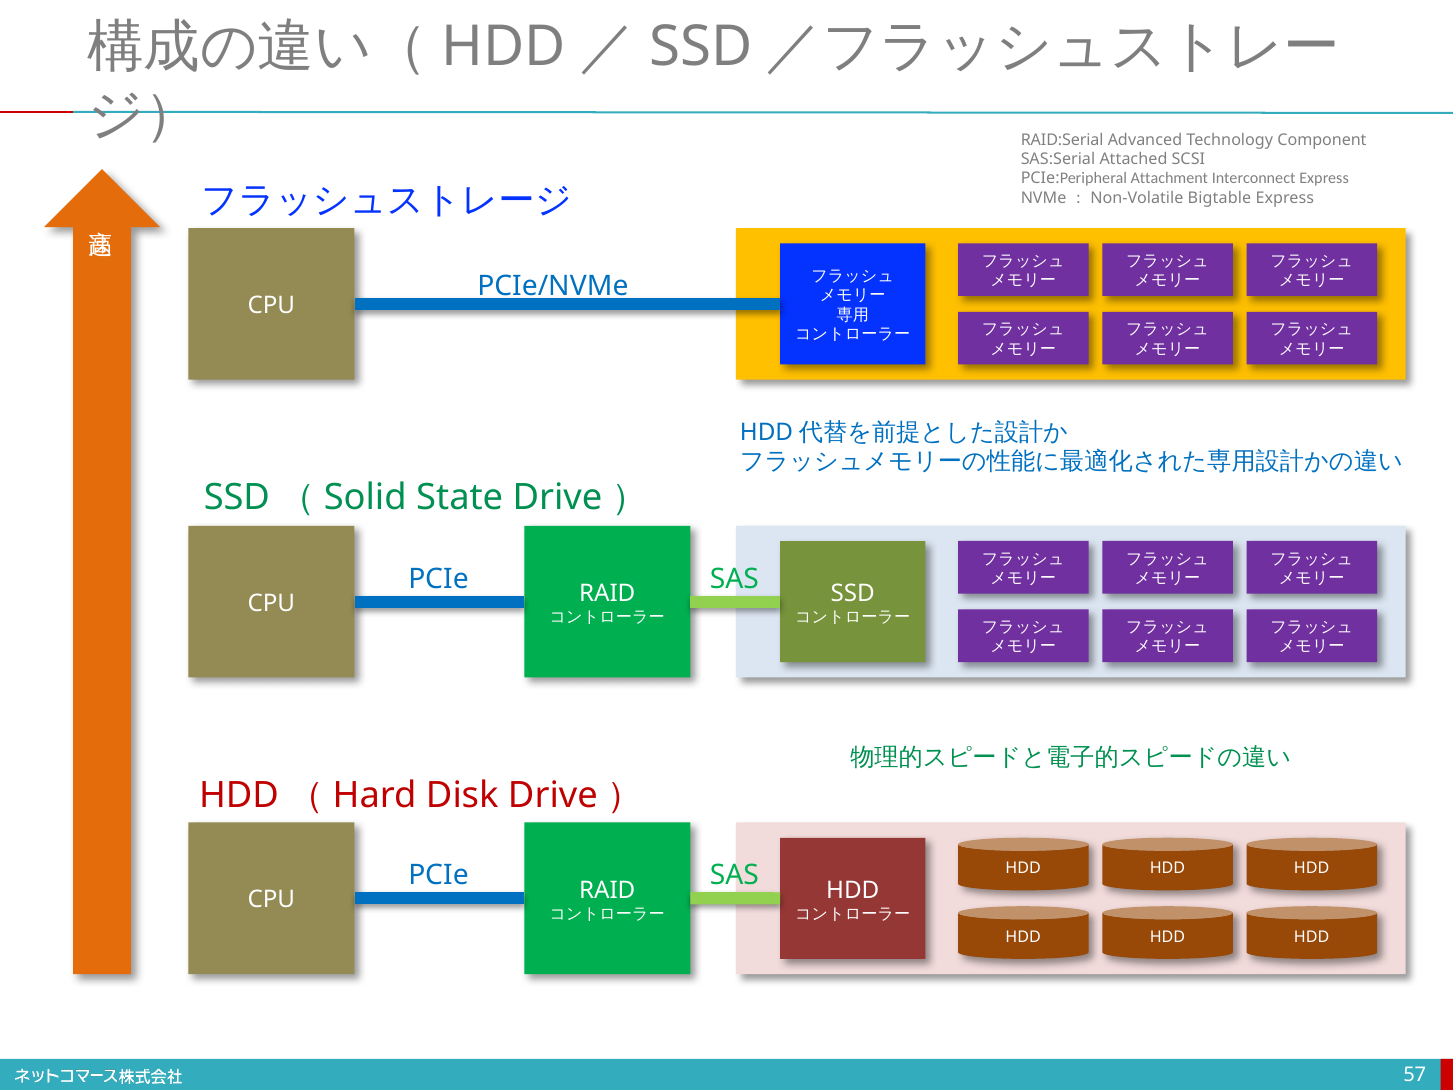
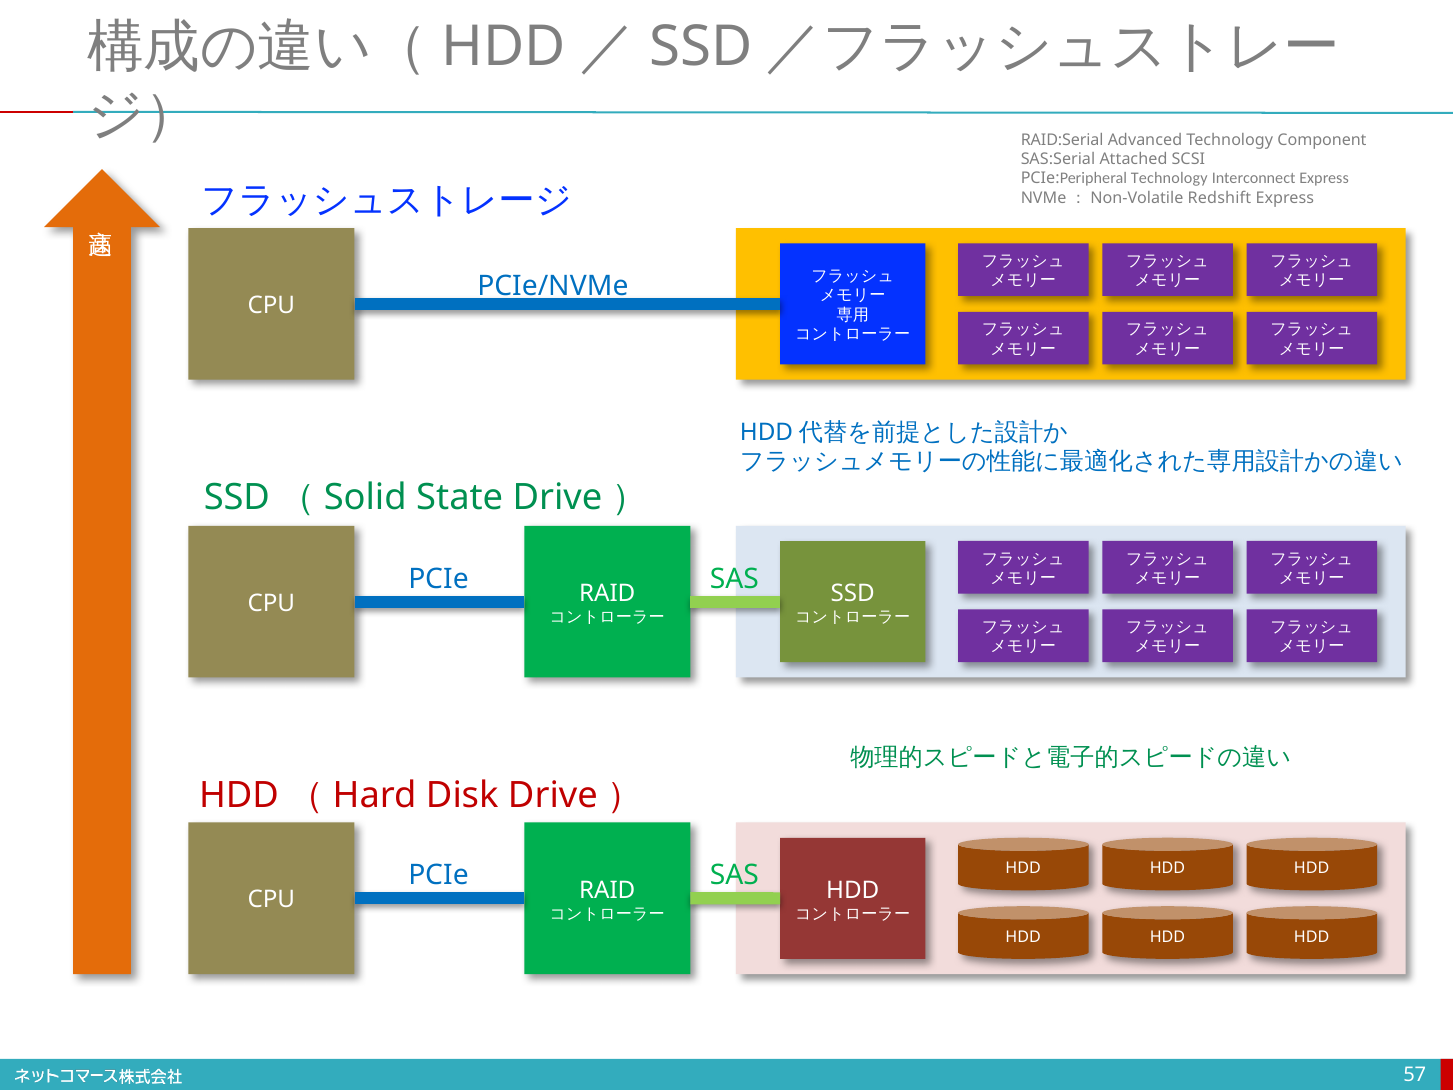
PCIe:Peripheral Attachment: Attachment -> Technology
Bigtable: Bigtable -> Redshift
